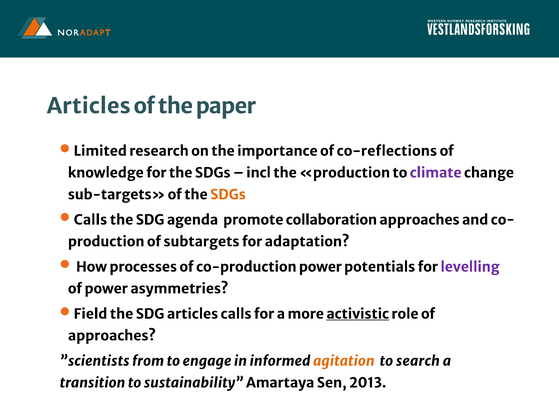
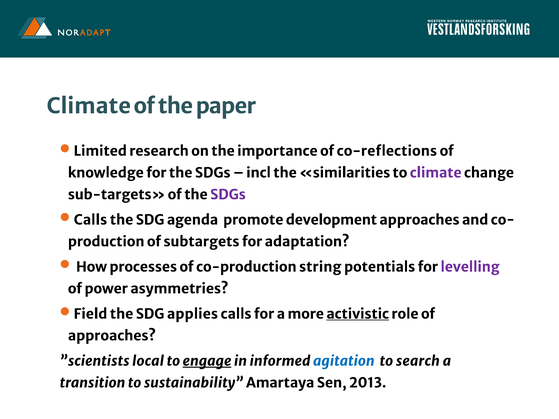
Articles at (89, 106): Articles -> Climate
the production: production -> similarities
SDGs at (228, 195) colour: orange -> purple
collaboration: collaboration -> development
co-production power: power -> string
SDG articles: articles -> applies
from: from -> local
engage underline: none -> present
agitation colour: orange -> blue
